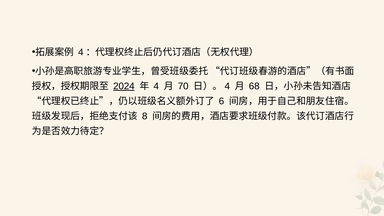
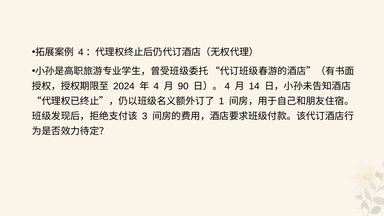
2024 underline: present -> none
70: 70 -> 90
68: 68 -> 14
6: 6 -> 1
8: 8 -> 3
